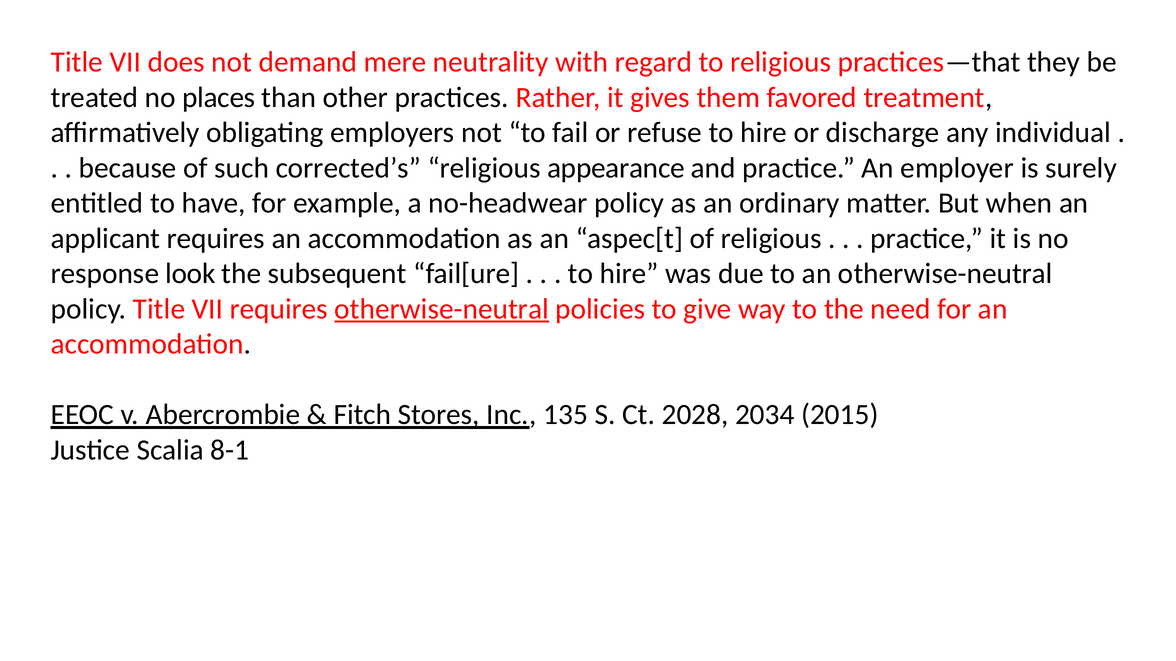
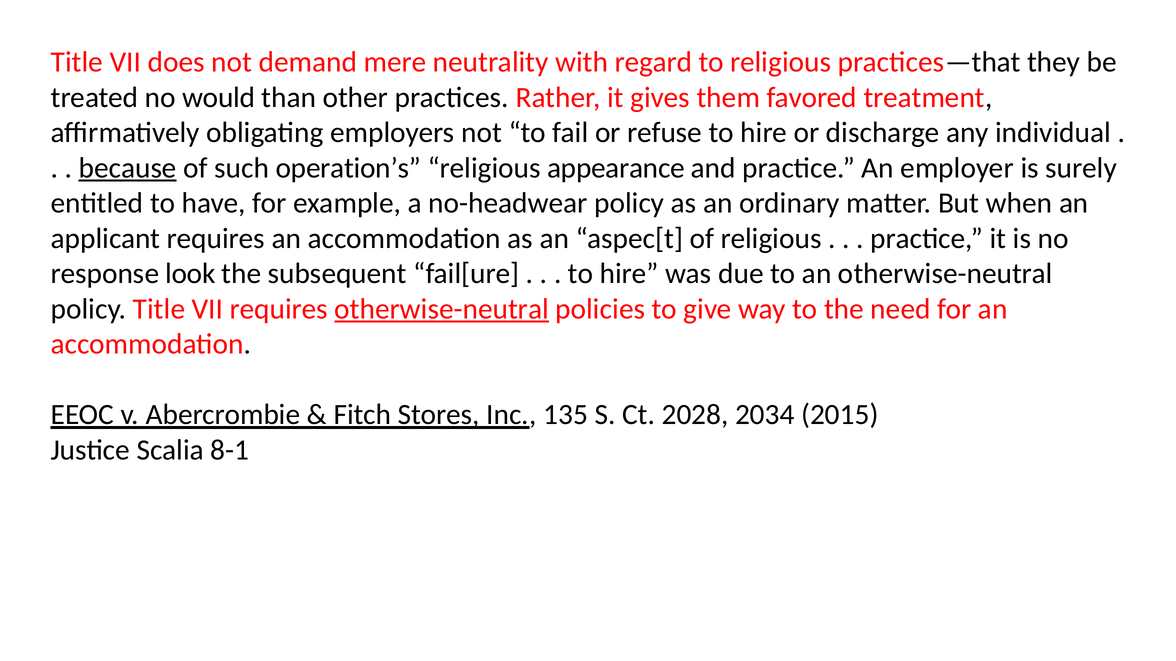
places: places -> would
because underline: none -> present
corrected’s: corrected’s -> operation’s
